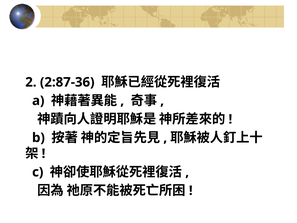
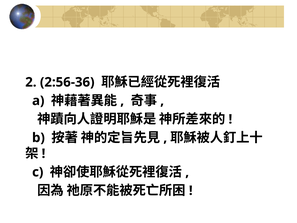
2:87-36: 2:87-36 -> 2:56-36
